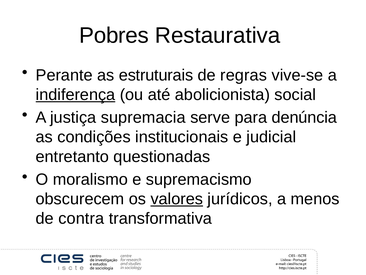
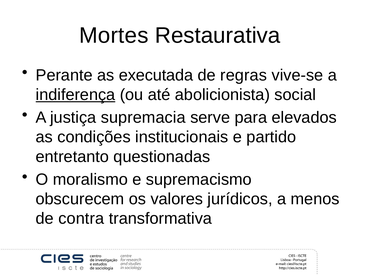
Pobres: Pobres -> Mortes
estruturais: estruturais -> executada
denúncia: denúncia -> elevados
judicial: judicial -> partido
valores underline: present -> none
